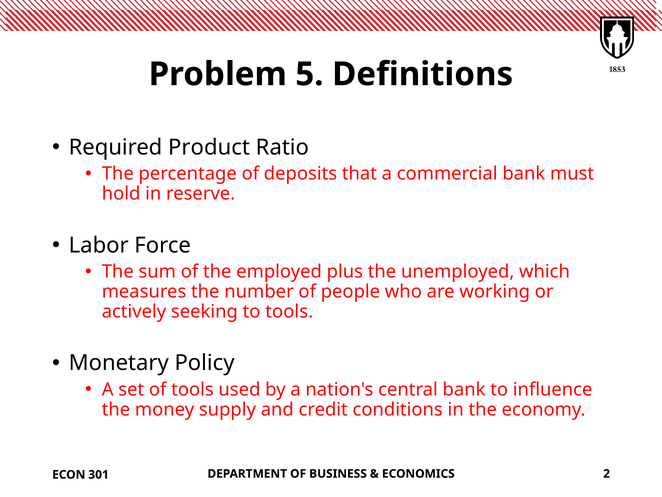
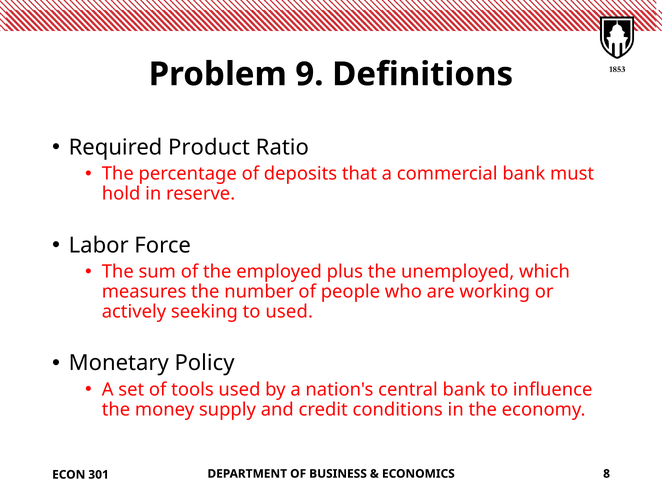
5: 5 -> 9
to tools: tools -> used
2: 2 -> 8
